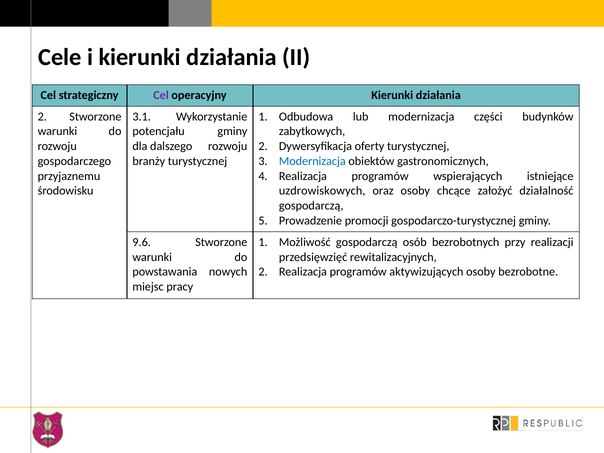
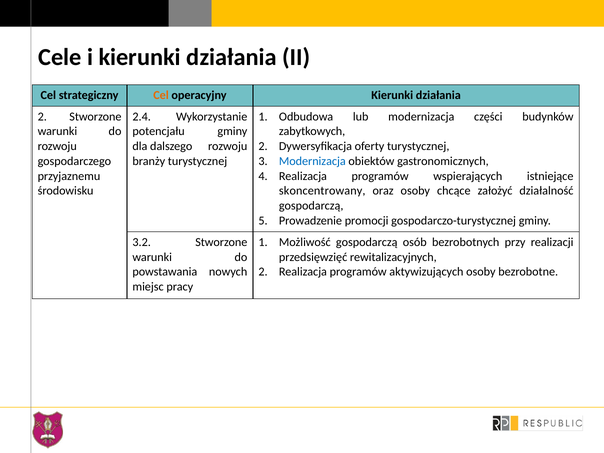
Cel at (161, 95) colour: purple -> orange
3.1: 3.1 -> 2.4
uzdrowiskowych: uzdrowiskowych -> skoncentrowany
9.6: 9.6 -> 3.2
